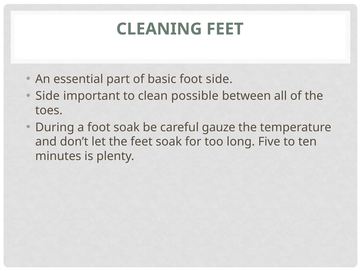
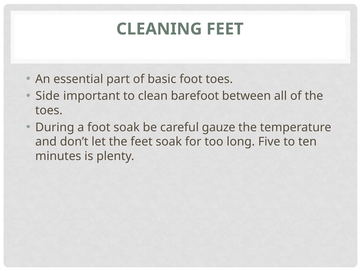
foot side: side -> toes
possible: possible -> barefoot
